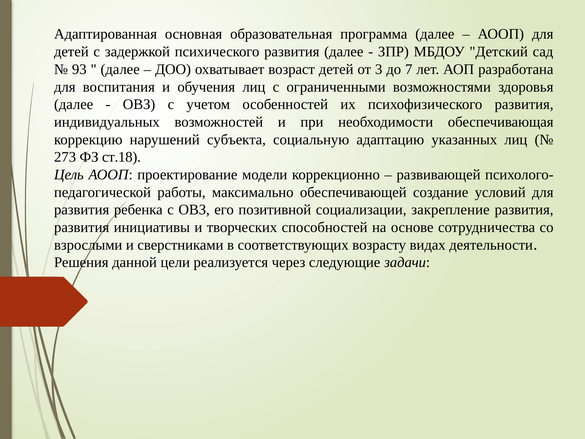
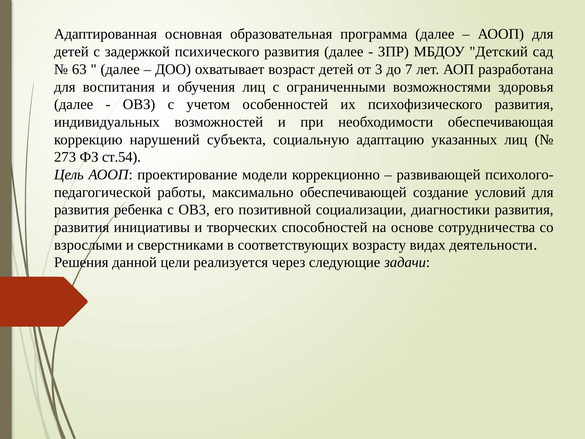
93: 93 -> 63
ст.18: ст.18 -> ст.54
закрепление: закрепление -> диагностики
